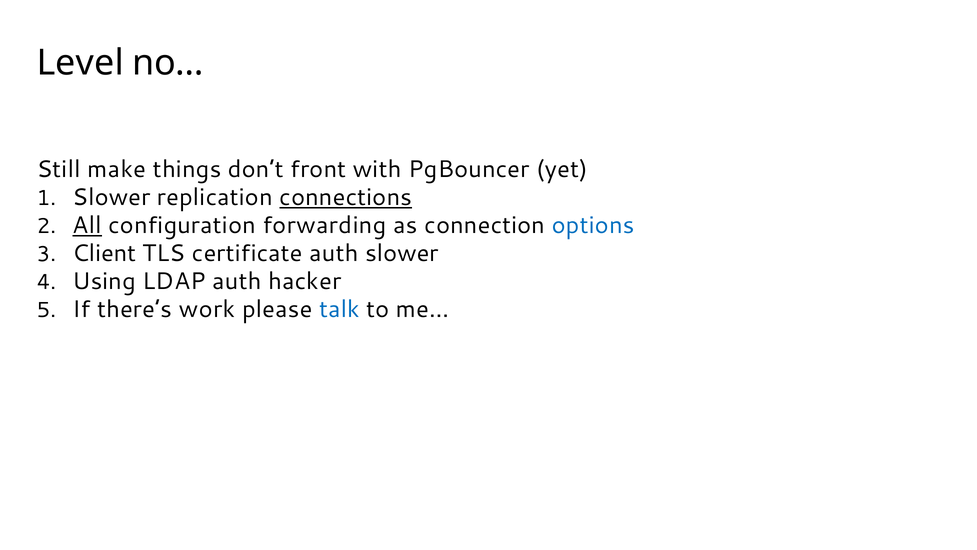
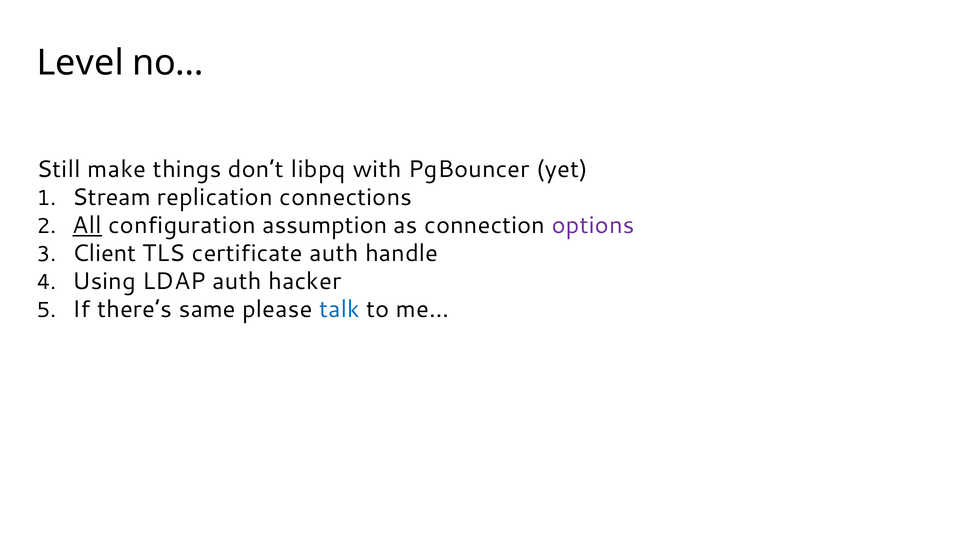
front: front -> libpq
Slower at (111, 197): Slower -> Stream
connections underline: present -> none
forwarding: forwarding -> assumption
options colour: blue -> purple
auth slower: slower -> handle
work: work -> same
